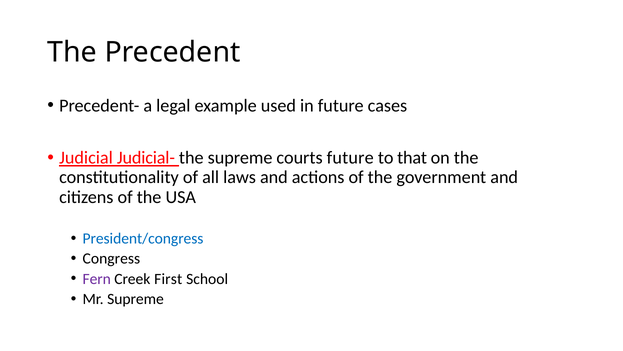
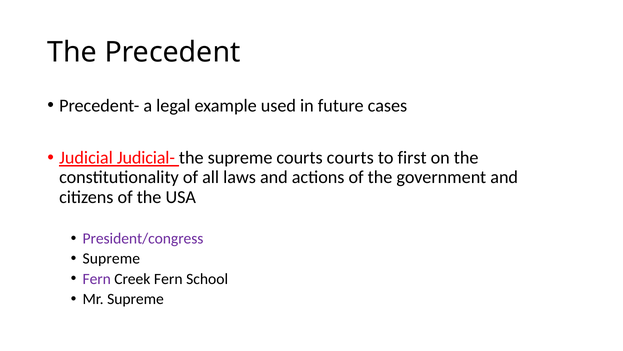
courts future: future -> courts
that: that -> first
President/congress colour: blue -> purple
Congress at (111, 258): Congress -> Supreme
Creek First: First -> Fern
